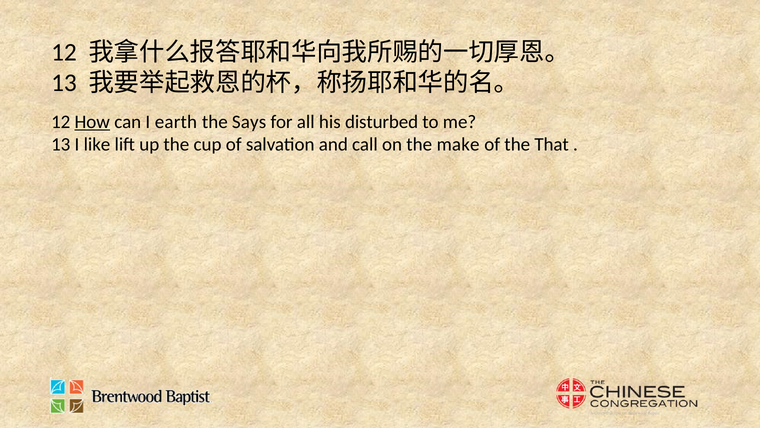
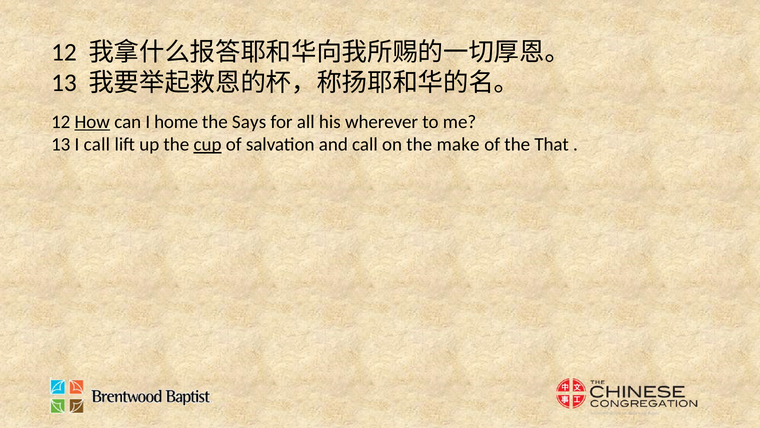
earth: earth -> home
disturbed: disturbed -> wherever
I like: like -> call
cup underline: none -> present
